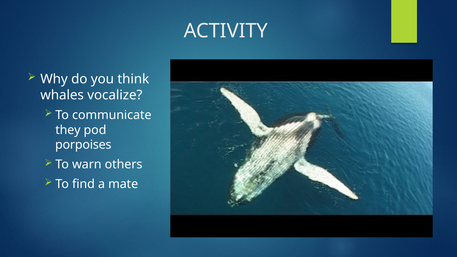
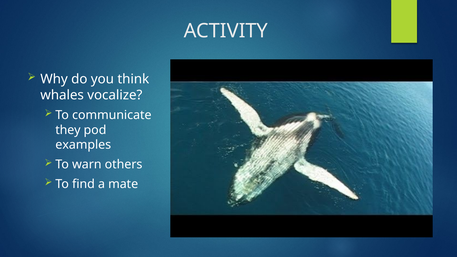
porpoises: porpoises -> examples
